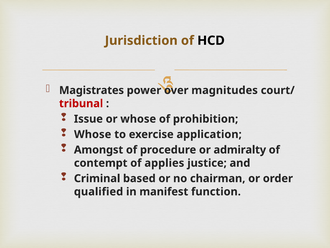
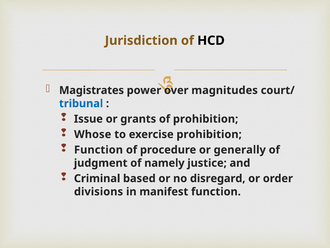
tribunal colour: red -> blue
or whose: whose -> grants
exercise application: application -> prohibition
Amongst at (99, 150): Amongst -> Function
admiralty: admiralty -> generally
contempt: contempt -> judgment
applies: applies -> namely
chairman: chairman -> disregard
qualified: qualified -> divisions
